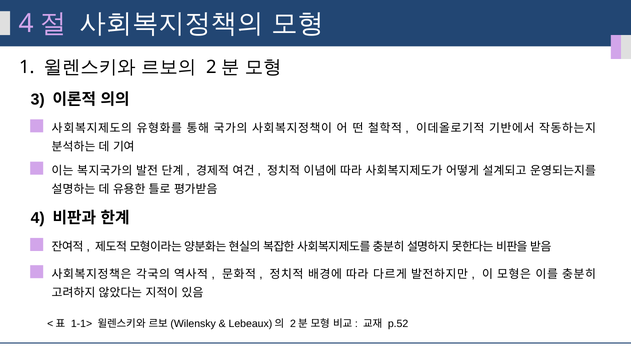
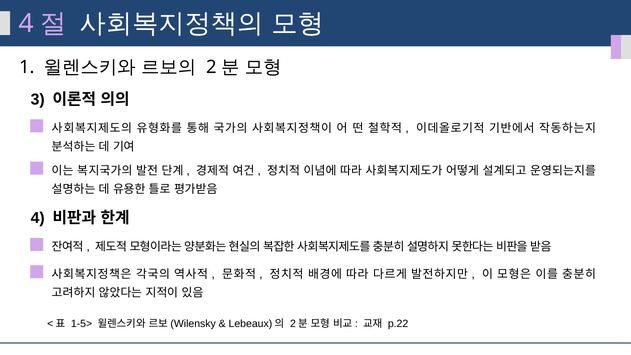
1-1>: 1-1> -> 1-5>
p.52: p.52 -> p.22
